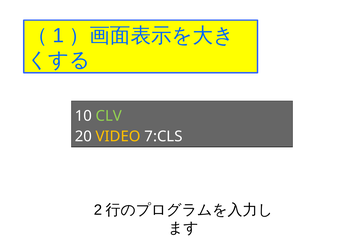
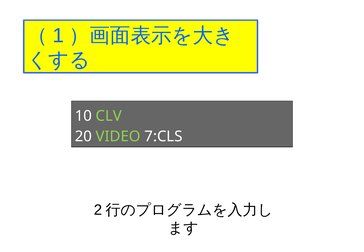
VIDEO colour: yellow -> light green
